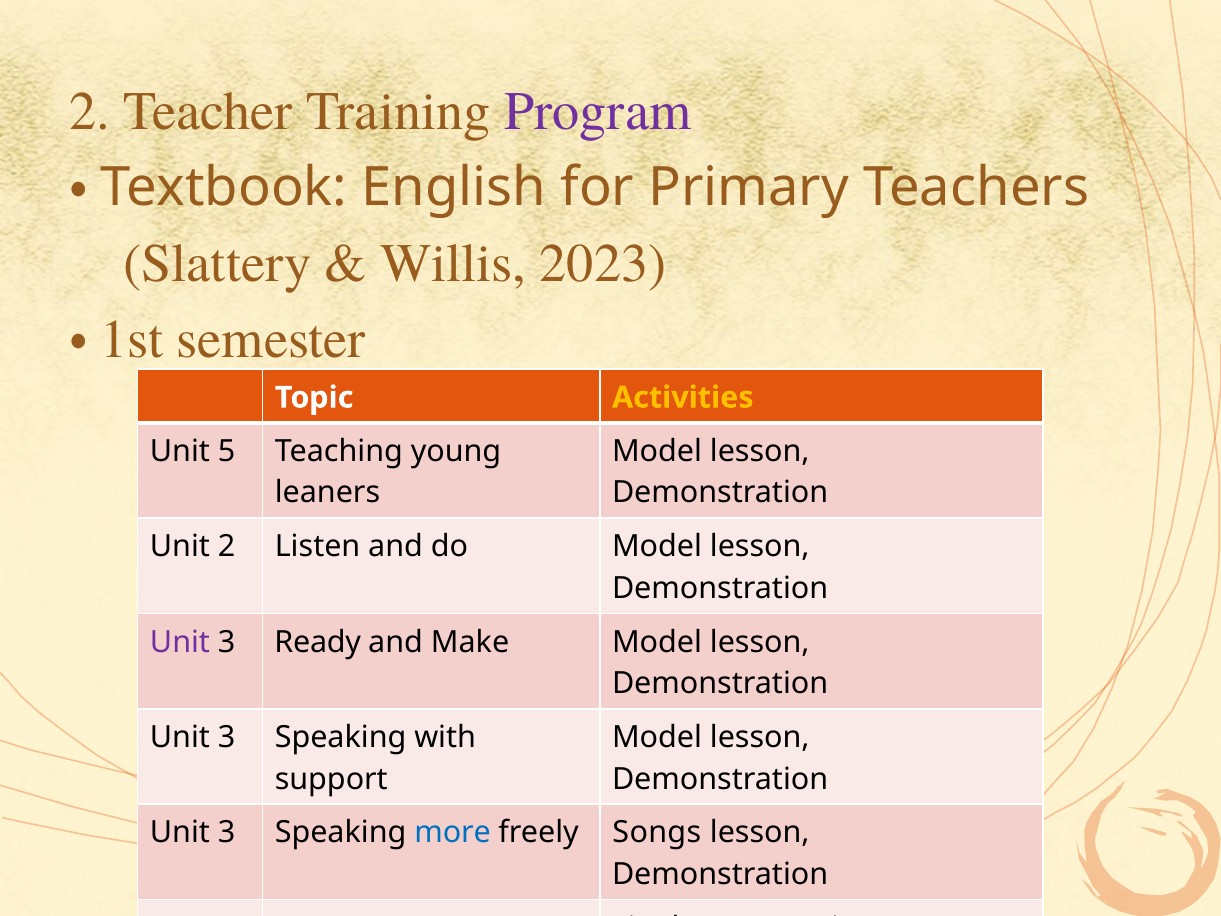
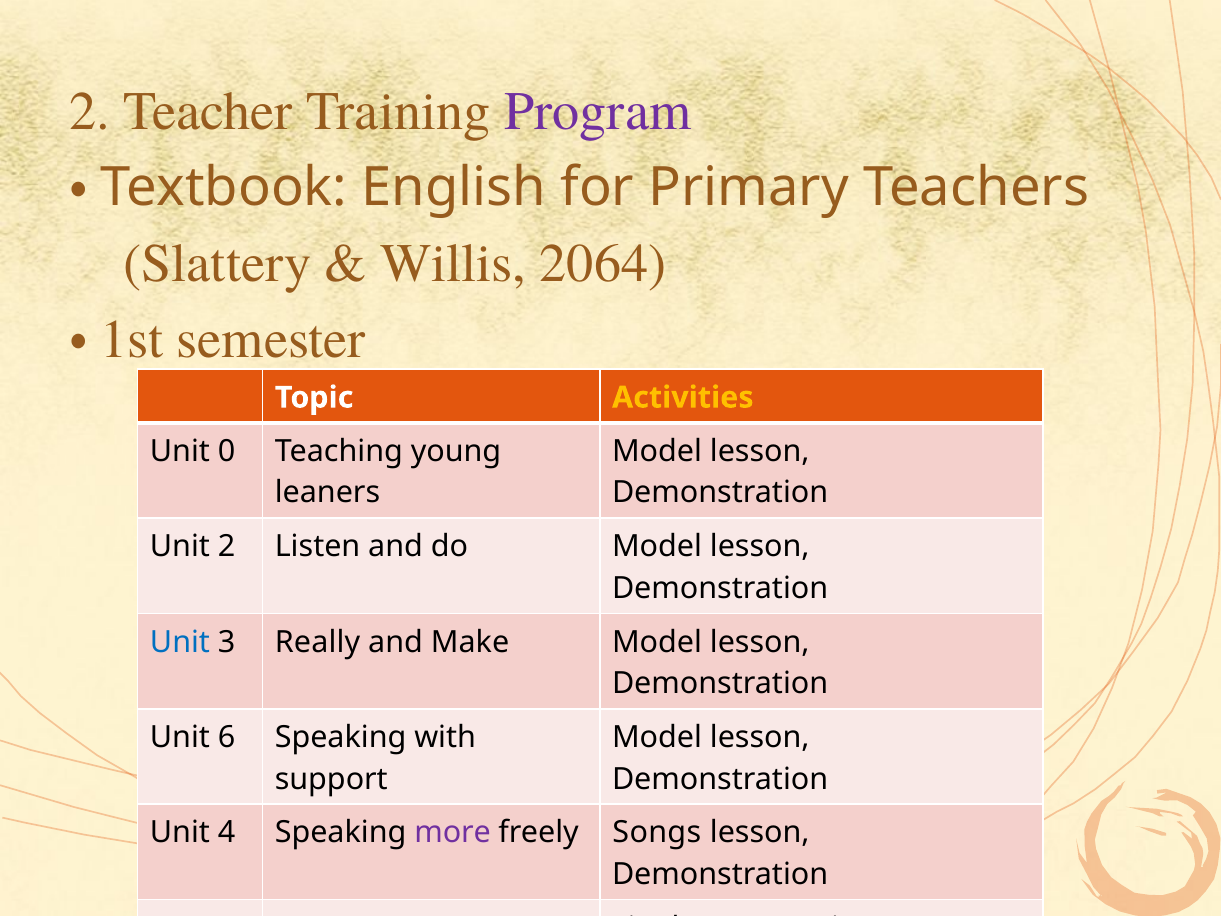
2023: 2023 -> 2064
5: 5 -> 0
Unit at (180, 642) colour: purple -> blue
Ready: Ready -> Really
3 at (227, 737): 3 -> 6
3 at (227, 833): 3 -> 4
more colour: blue -> purple
